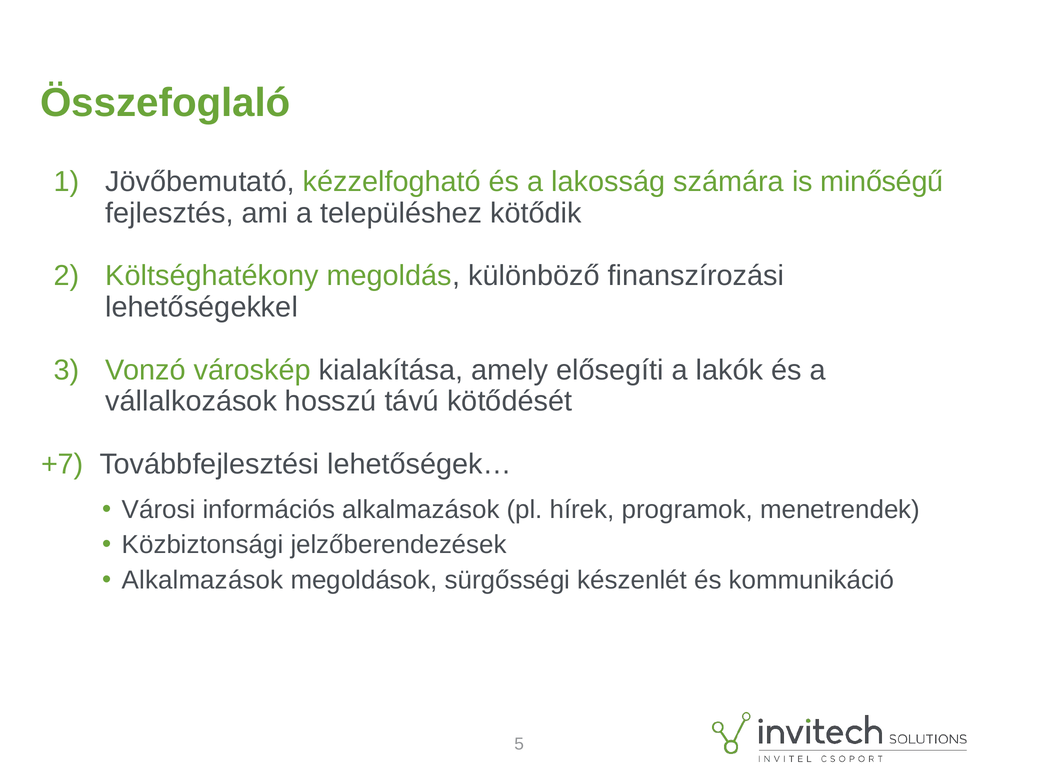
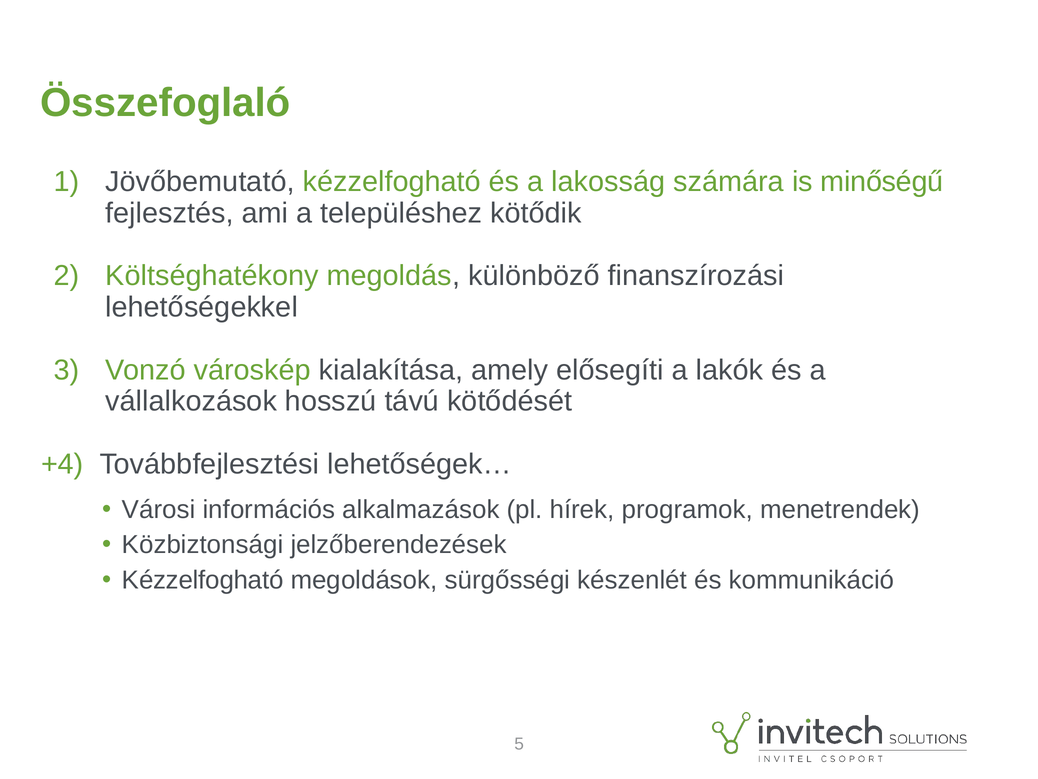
+7: +7 -> +4
Alkalmazások at (203, 580): Alkalmazások -> Kézzelfogható
